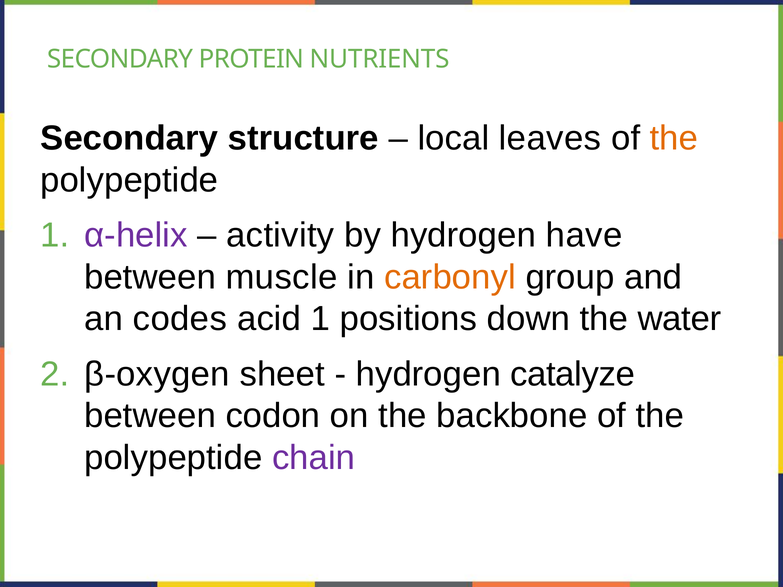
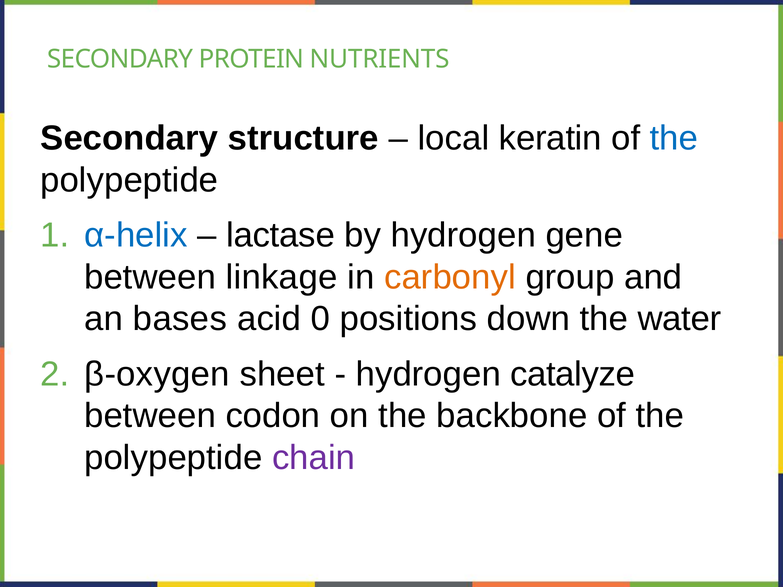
leaves: leaves -> keratin
the at (674, 138) colour: orange -> blue
α-helix colour: purple -> blue
activity: activity -> lactase
have: have -> gene
muscle: muscle -> linkage
codes: codes -> bases
acid 1: 1 -> 0
